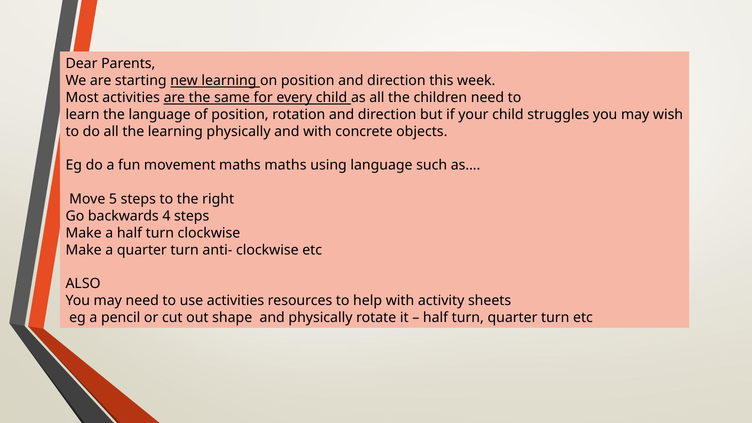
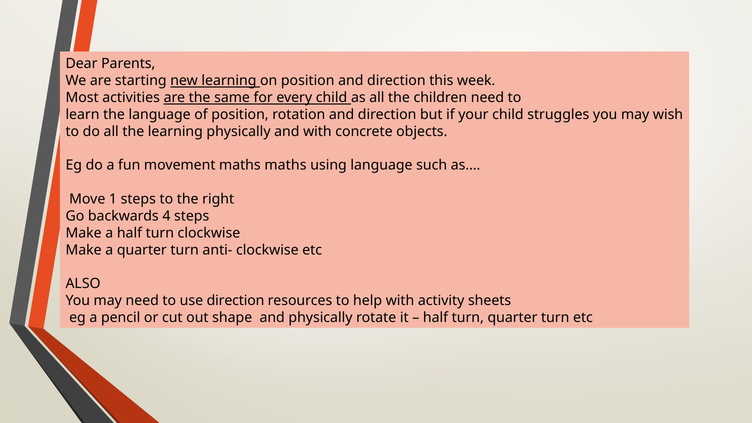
5: 5 -> 1
use activities: activities -> direction
